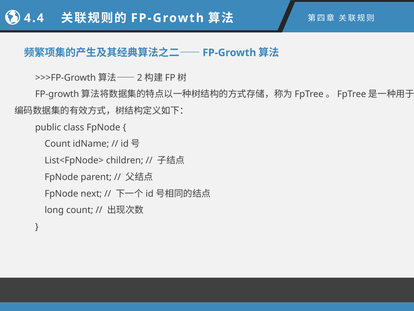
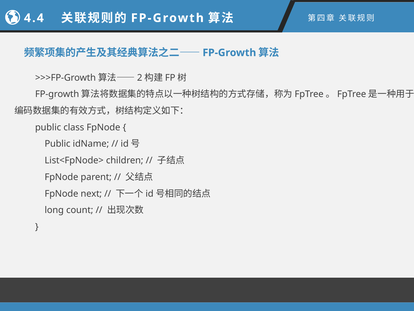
Count at (58, 144): Count -> Public
